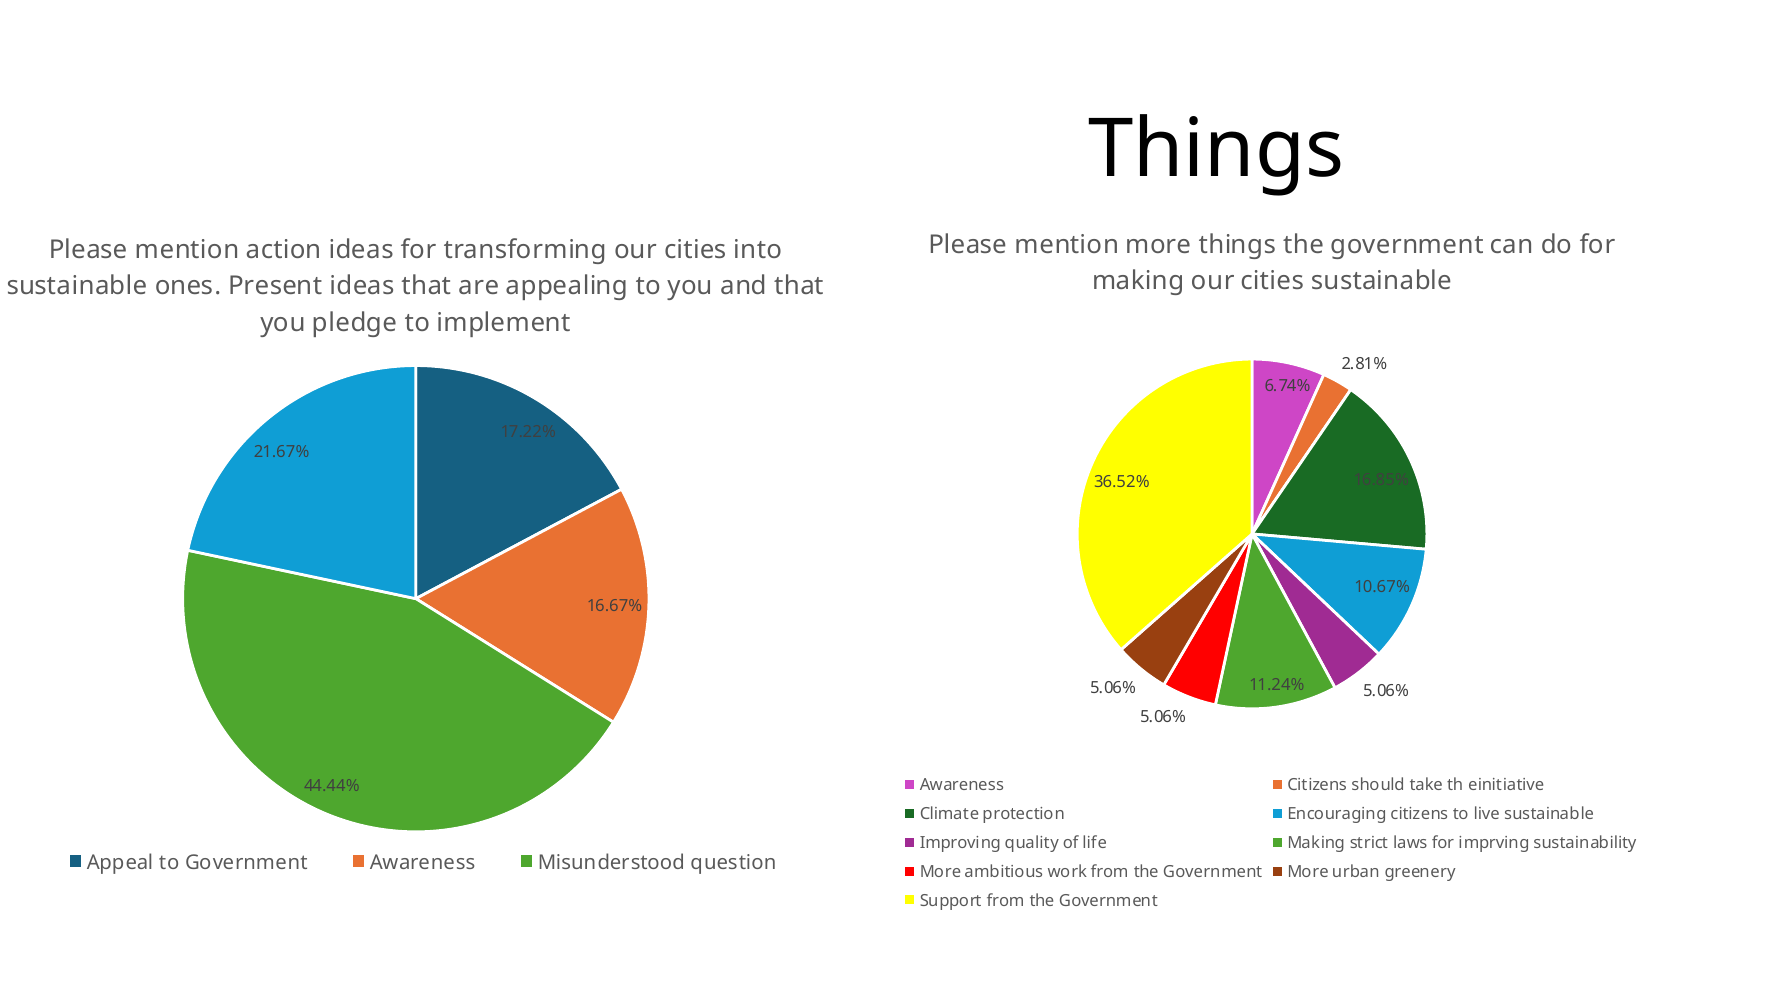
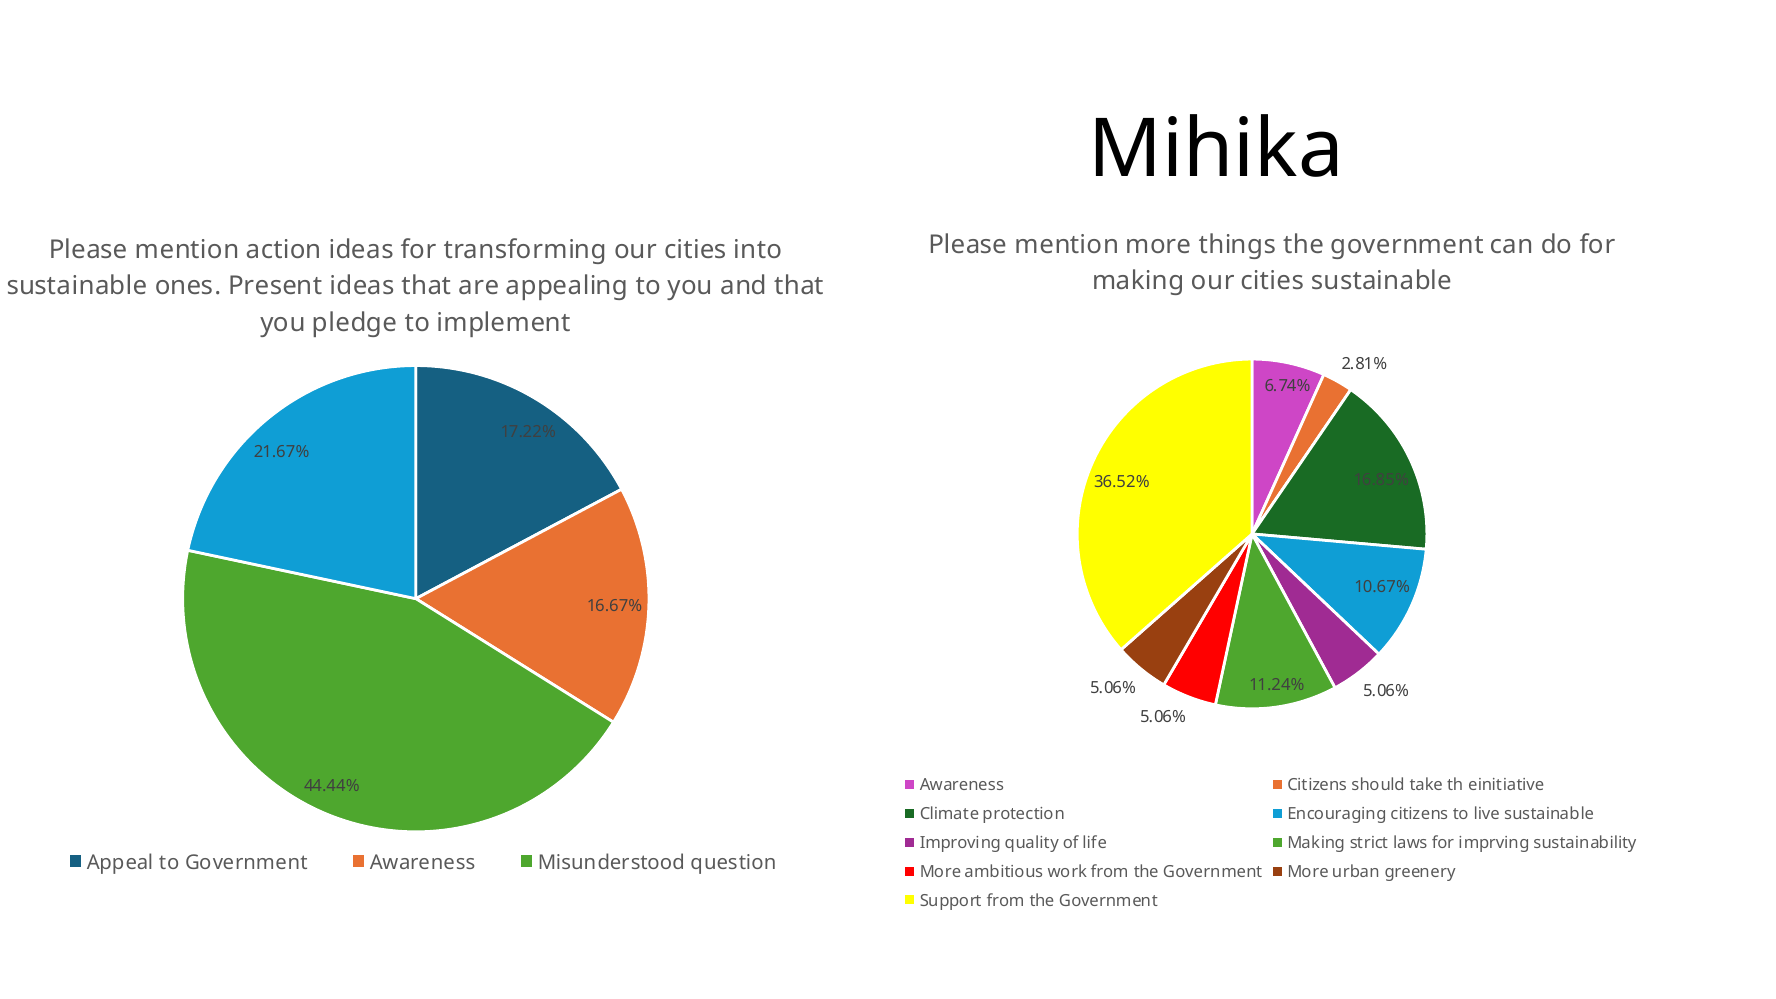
Things at (1216, 149): Things -> Mihika
